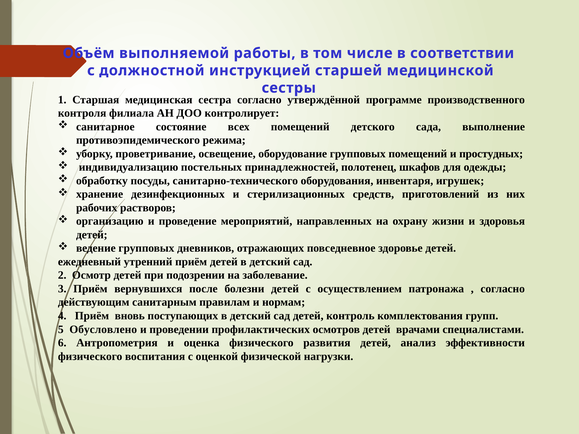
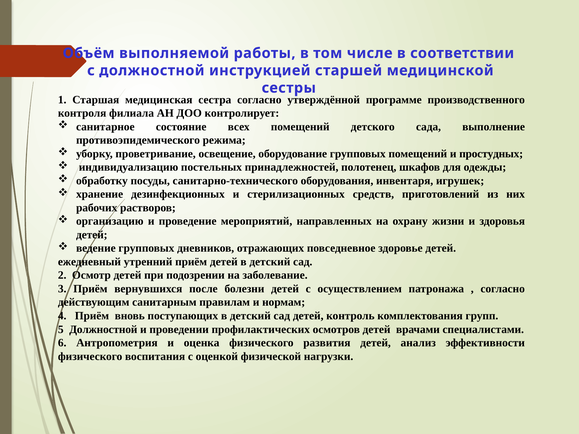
5 Обусловлено: Обусловлено -> Должностной
